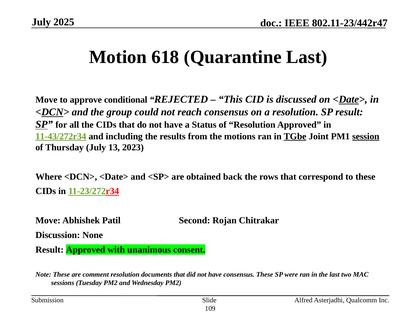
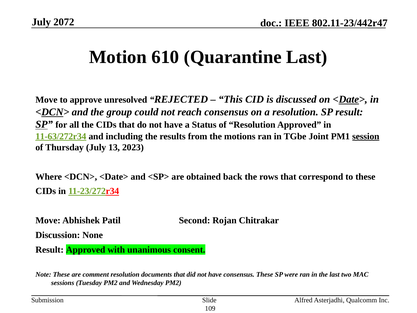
2025: 2025 -> 2072
618: 618 -> 610
conditional: conditional -> unresolved
11-43/272r34: 11-43/272r34 -> 11-63/272r34
TGbe underline: present -> none
